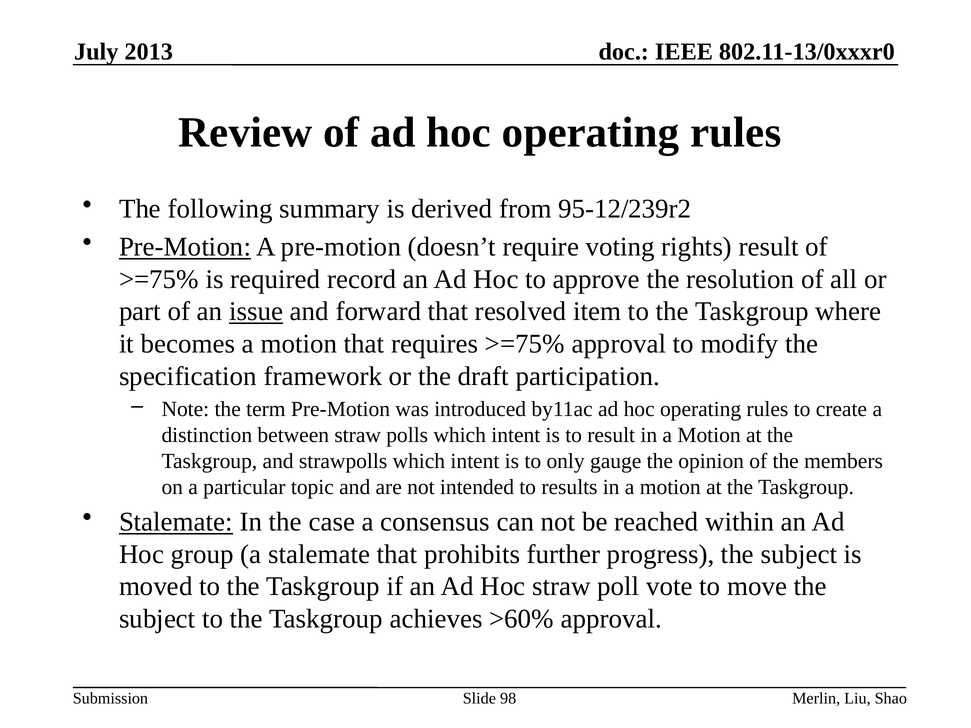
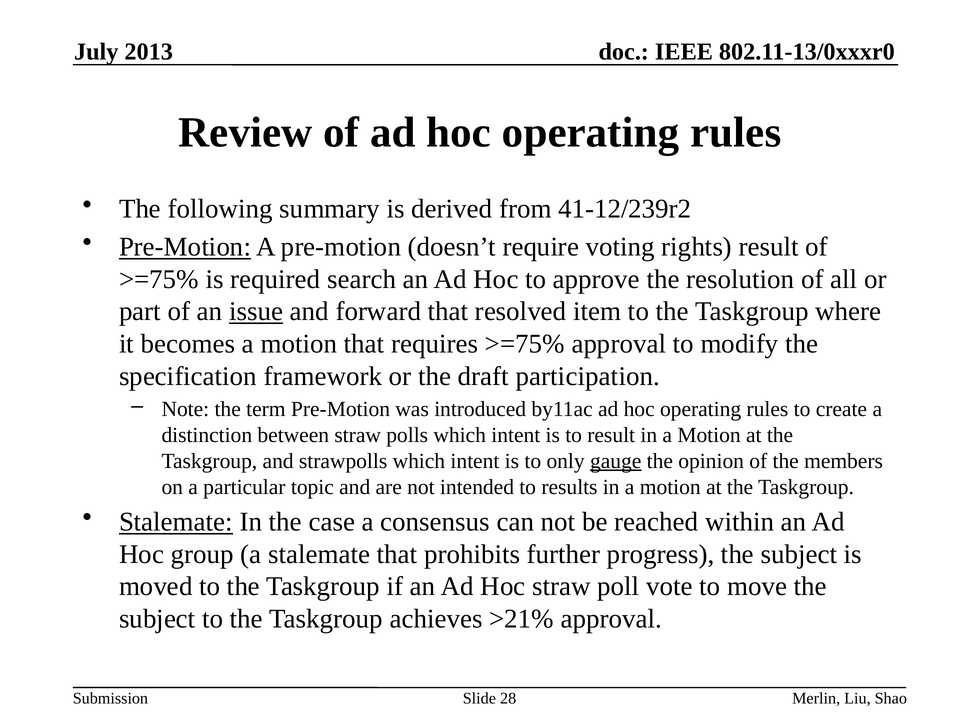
95-12/239r2: 95-12/239r2 -> 41-12/239r2
record: record -> search
gauge underline: none -> present
>60%: >60% -> >21%
98: 98 -> 28
